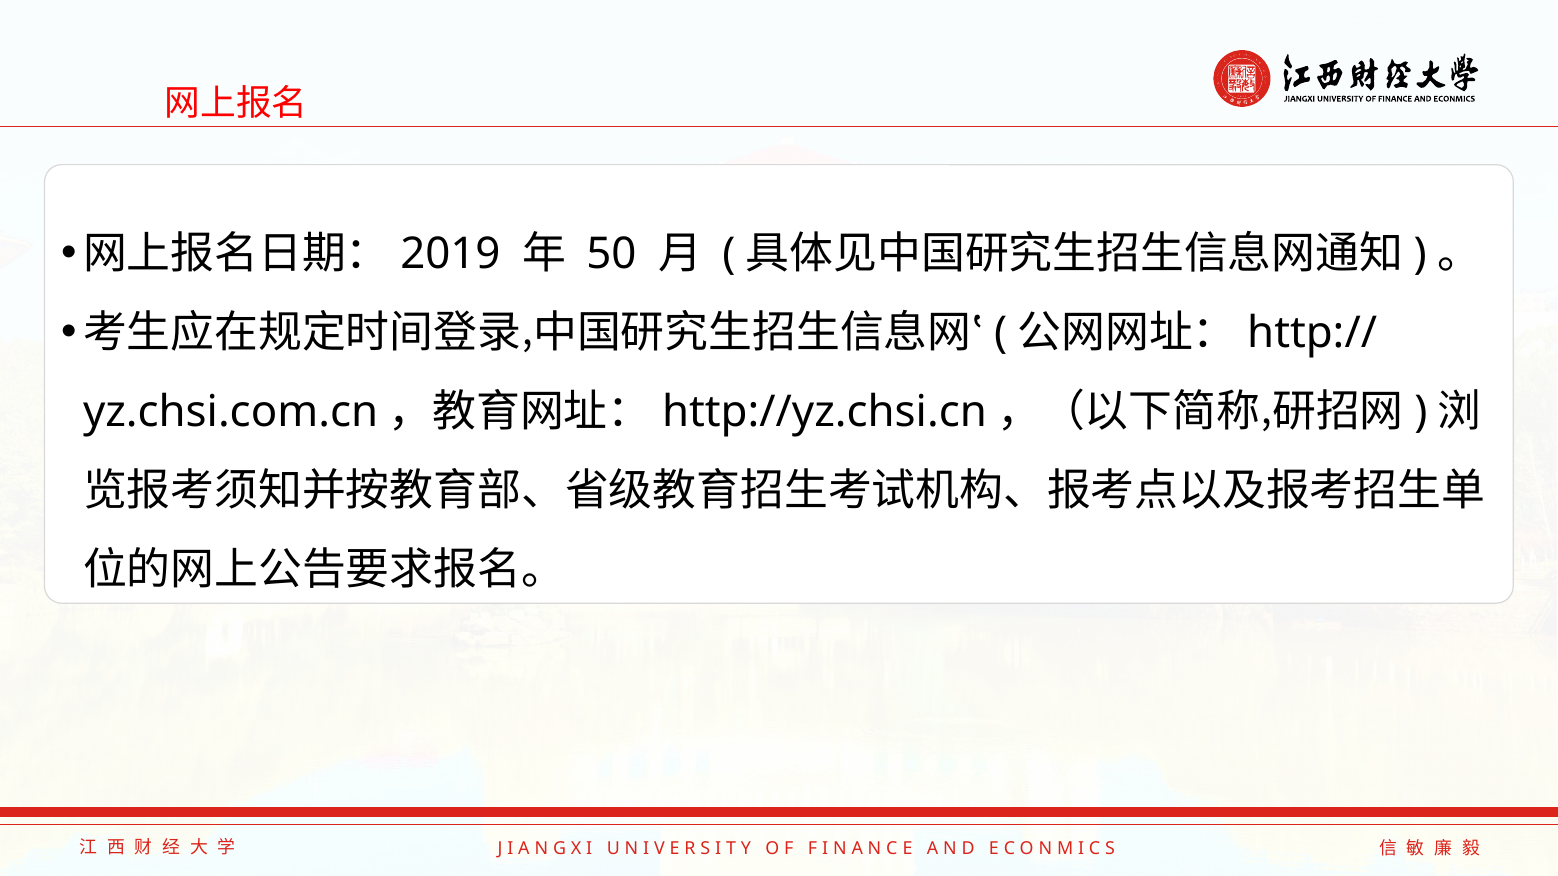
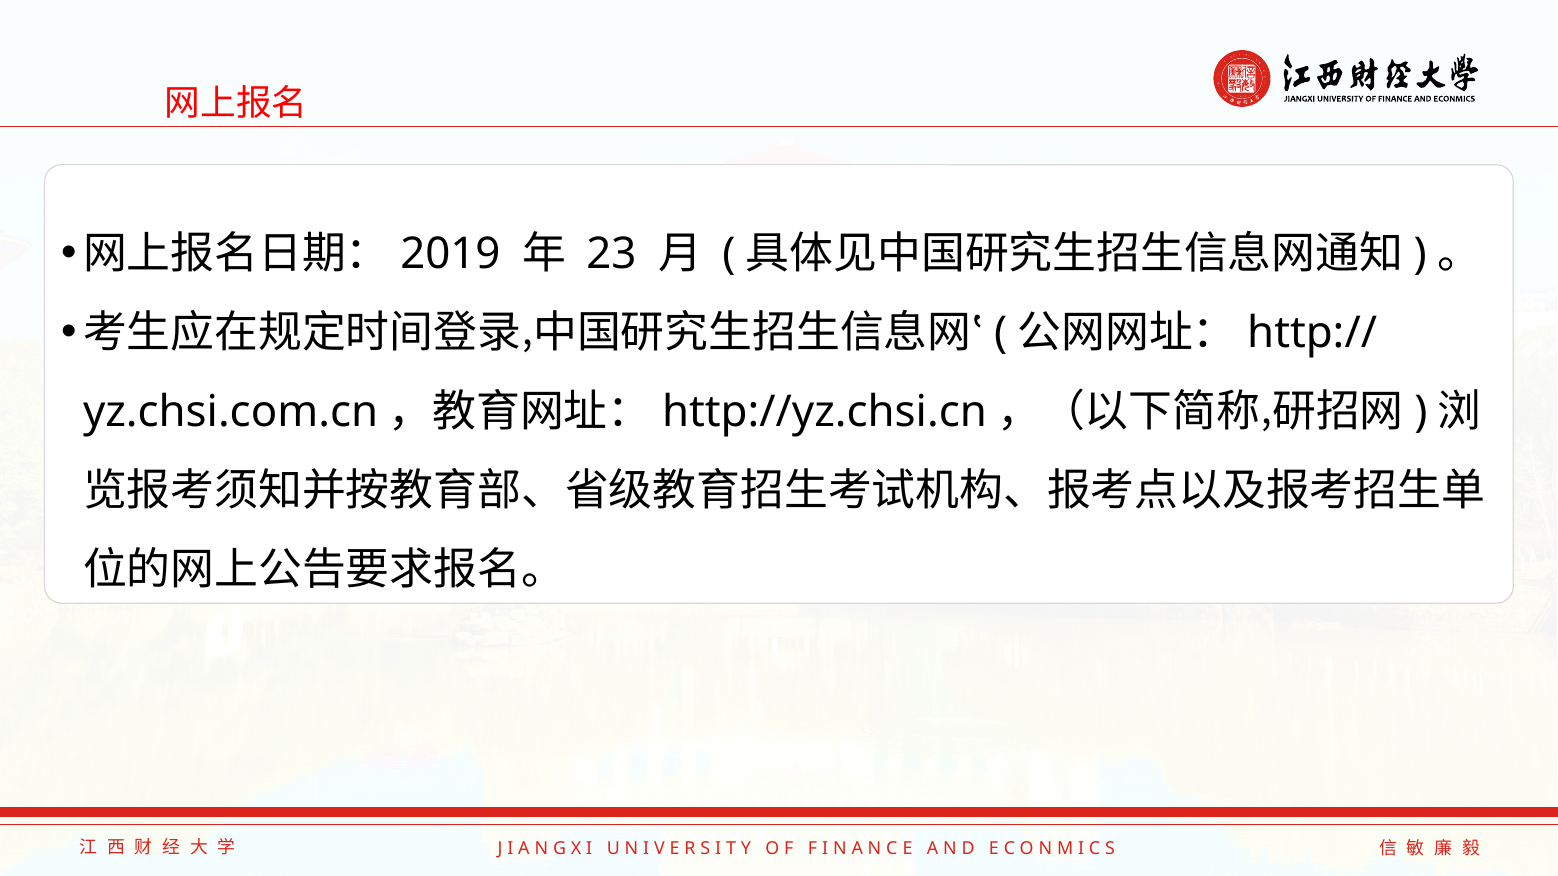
50: 50 -> 23
